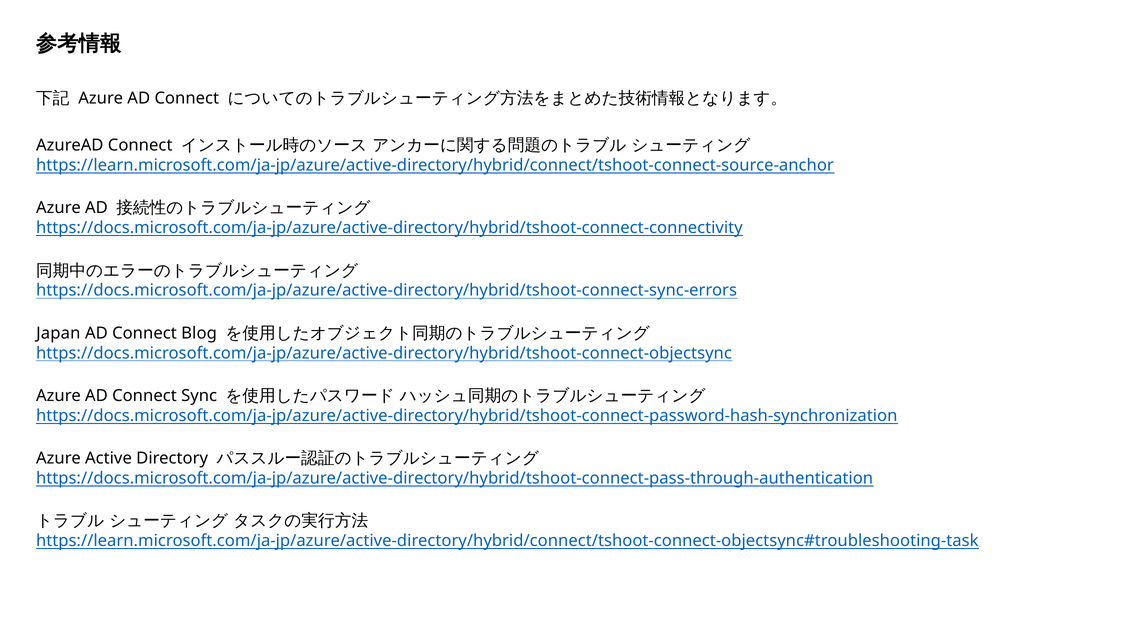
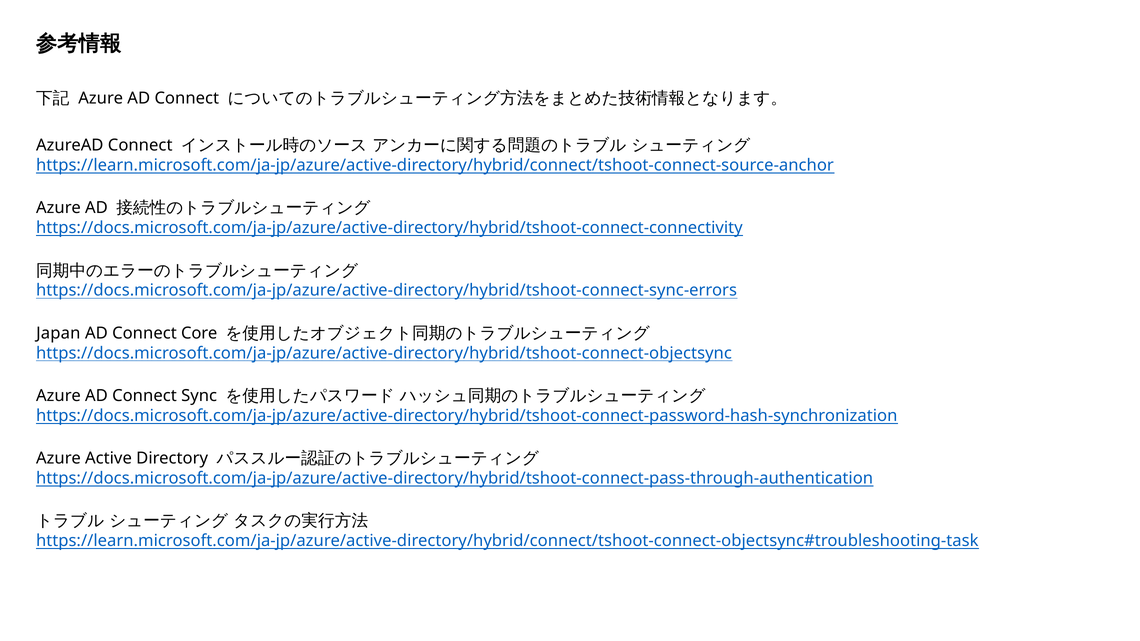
Blog: Blog -> Core
